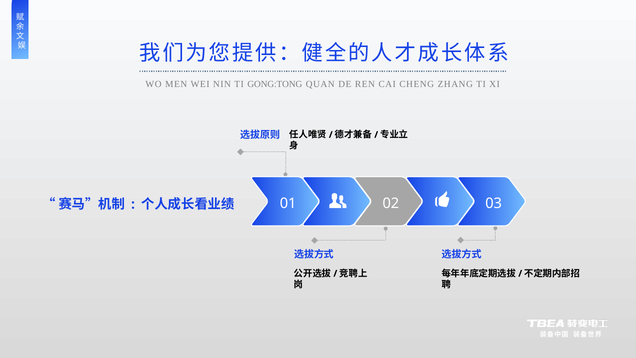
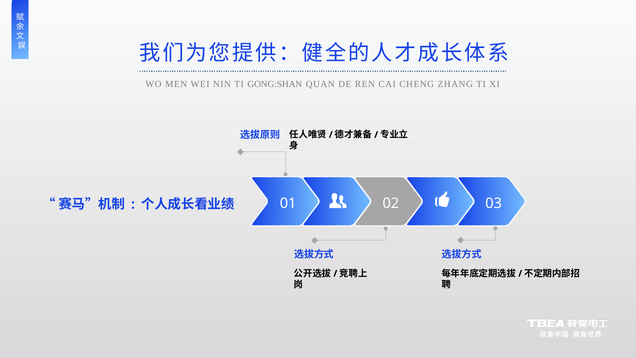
GONG:TONG: GONG:TONG -> GONG:SHAN
